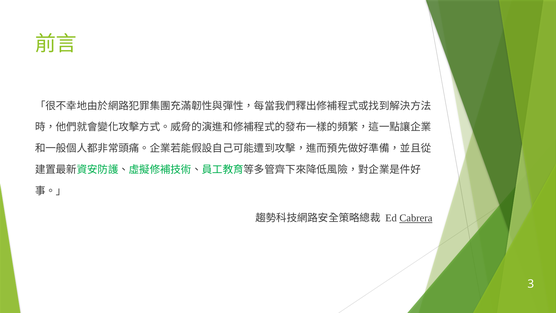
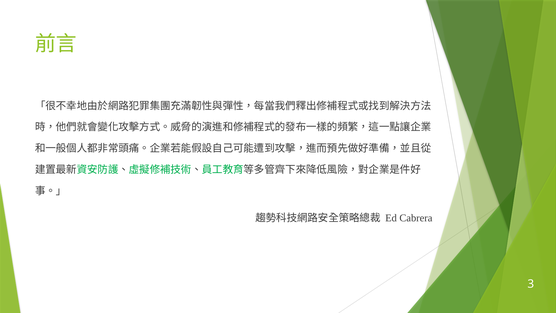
Cabrera underline: present -> none
